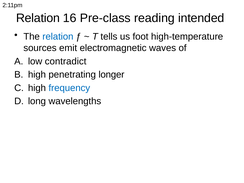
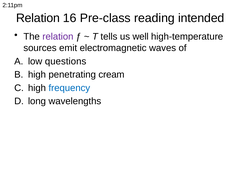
relation at (58, 37) colour: blue -> purple
foot: foot -> well
contradict: contradict -> questions
longer: longer -> cream
